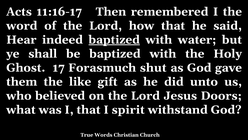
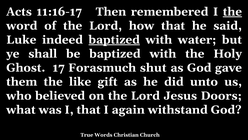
the at (232, 12) underline: none -> present
Hear: Hear -> Luke
spirit: spirit -> again
